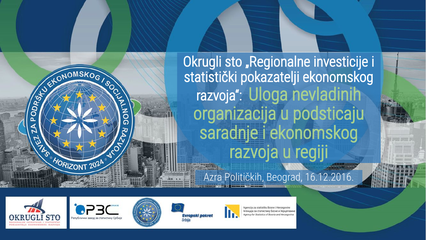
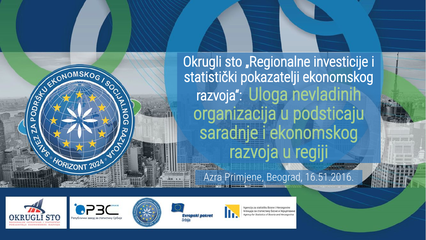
Političkih: Političkih -> Primjene
16.12.2016: 16.12.2016 -> 16.51.2016
